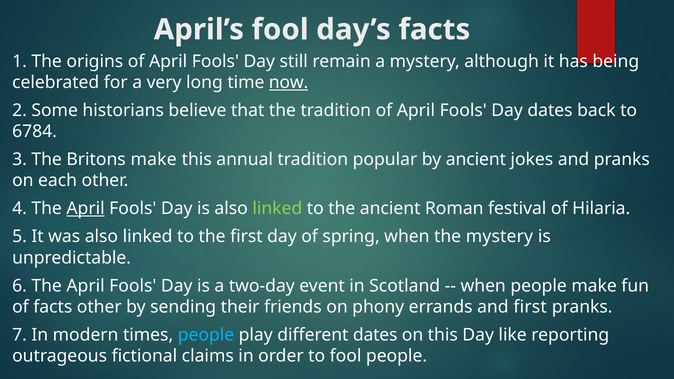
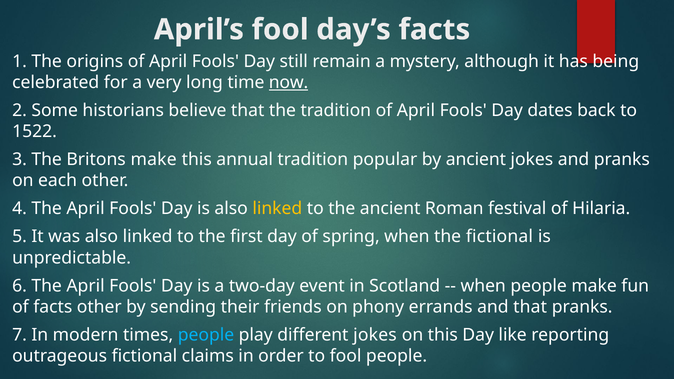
6784: 6784 -> 1522
April at (86, 209) underline: present -> none
linked at (277, 209) colour: light green -> yellow
the mystery: mystery -> fictional
and first: first -> that
different dates: dates -> jokes
